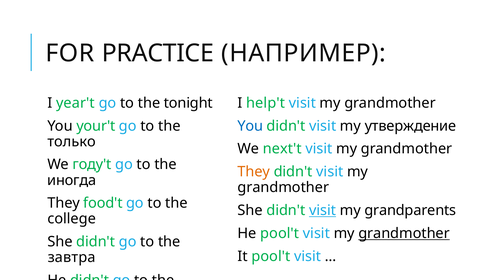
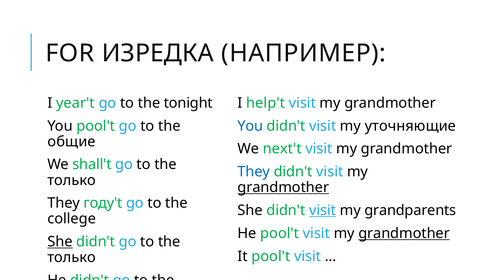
PRACTICE: PRACTICE -> ИЗРЕДКА
You your't: your't -> pool't
утверждение: утверждение -> уточняющие
только: только -> общие
году't: году't -> shall't
They at (254, 172) colour: orange -> blue
иногда at (72, 180): иногда -> только
grandmother at (283, 188) underline: none -> present
food't: food't -> году't
She at (60, 242) underline: none -> present
завтра at (72, 258): завтра -> только
